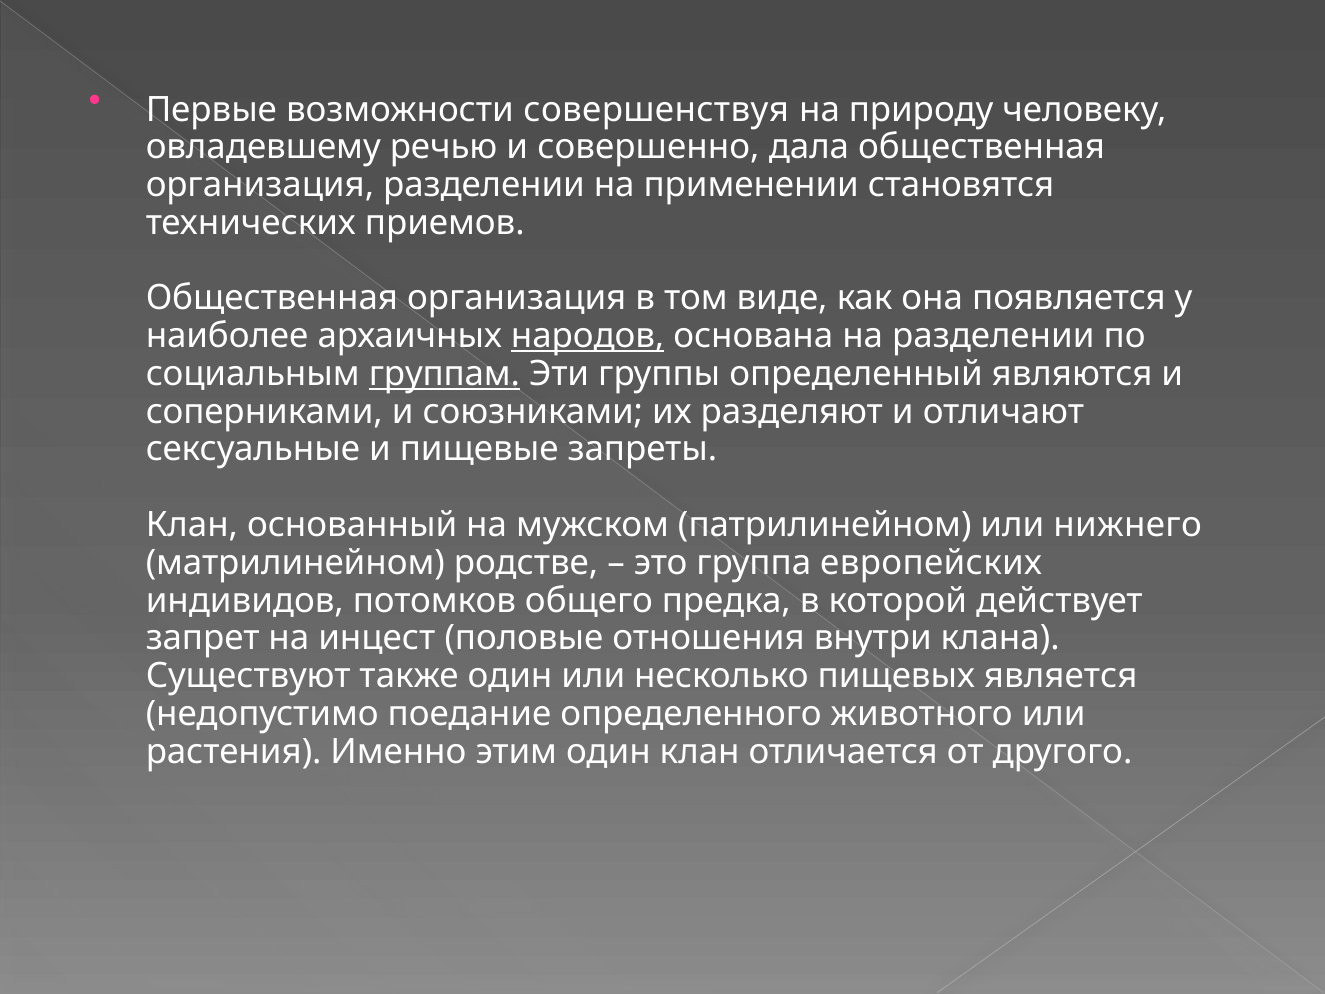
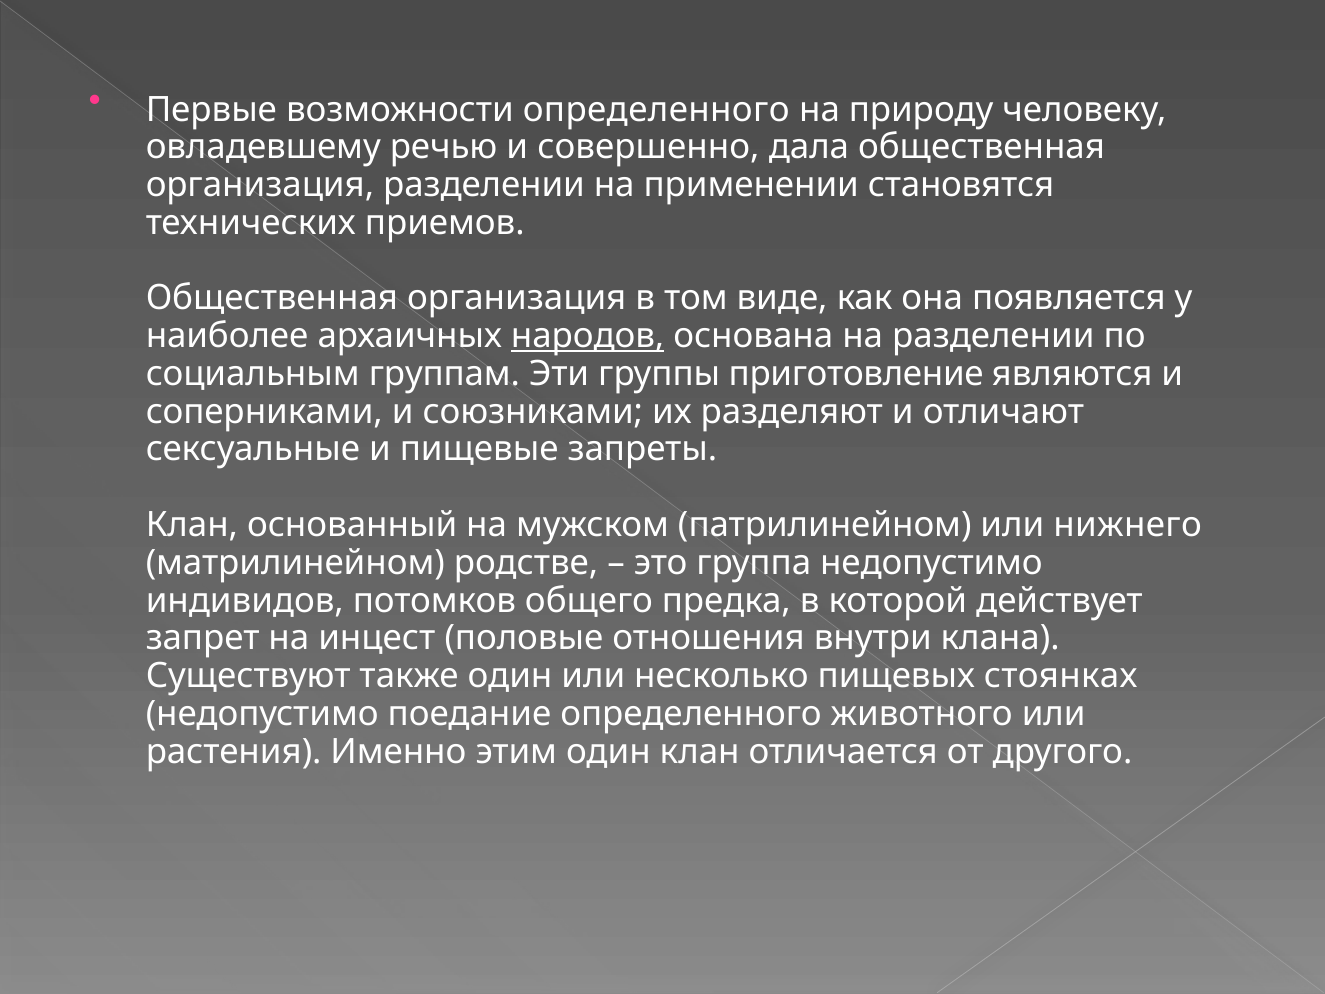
возможности совершенствуя: совершенствуя -> определенного
группам underline: present -> none
определенный: определенный -> приготовление
группа европейских: европейских -> недопустимо
является: является -> стоянках
